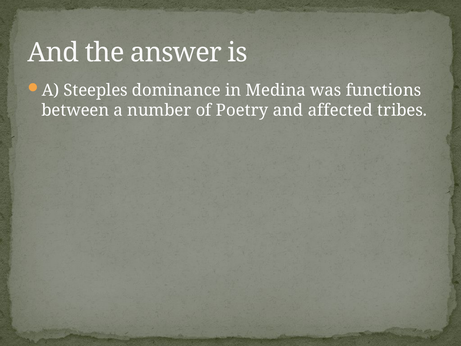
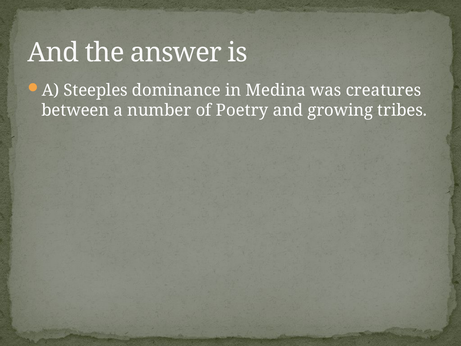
functions: functions -> creatures
affected: affected -> growing
